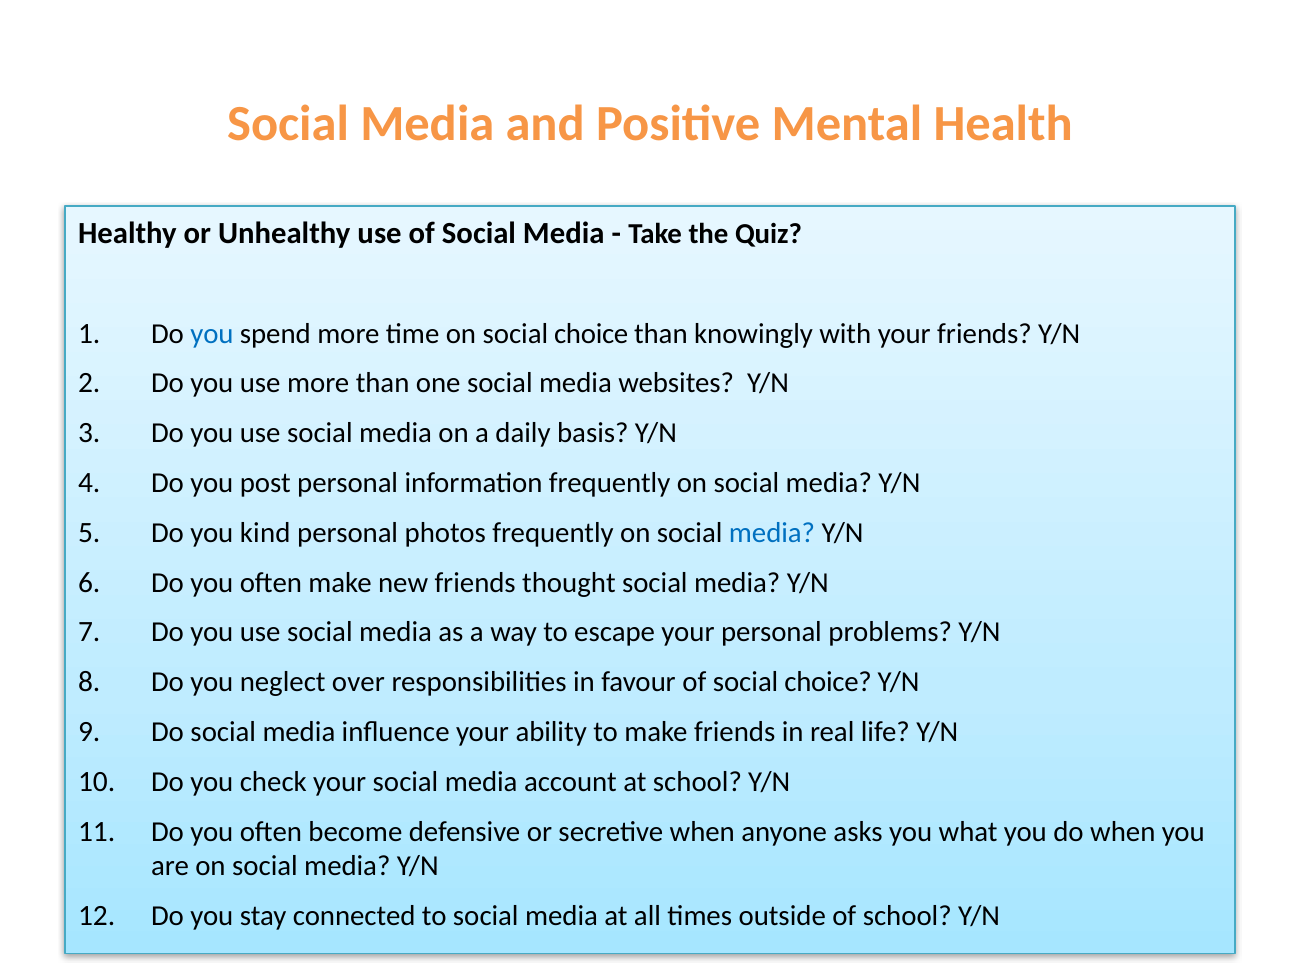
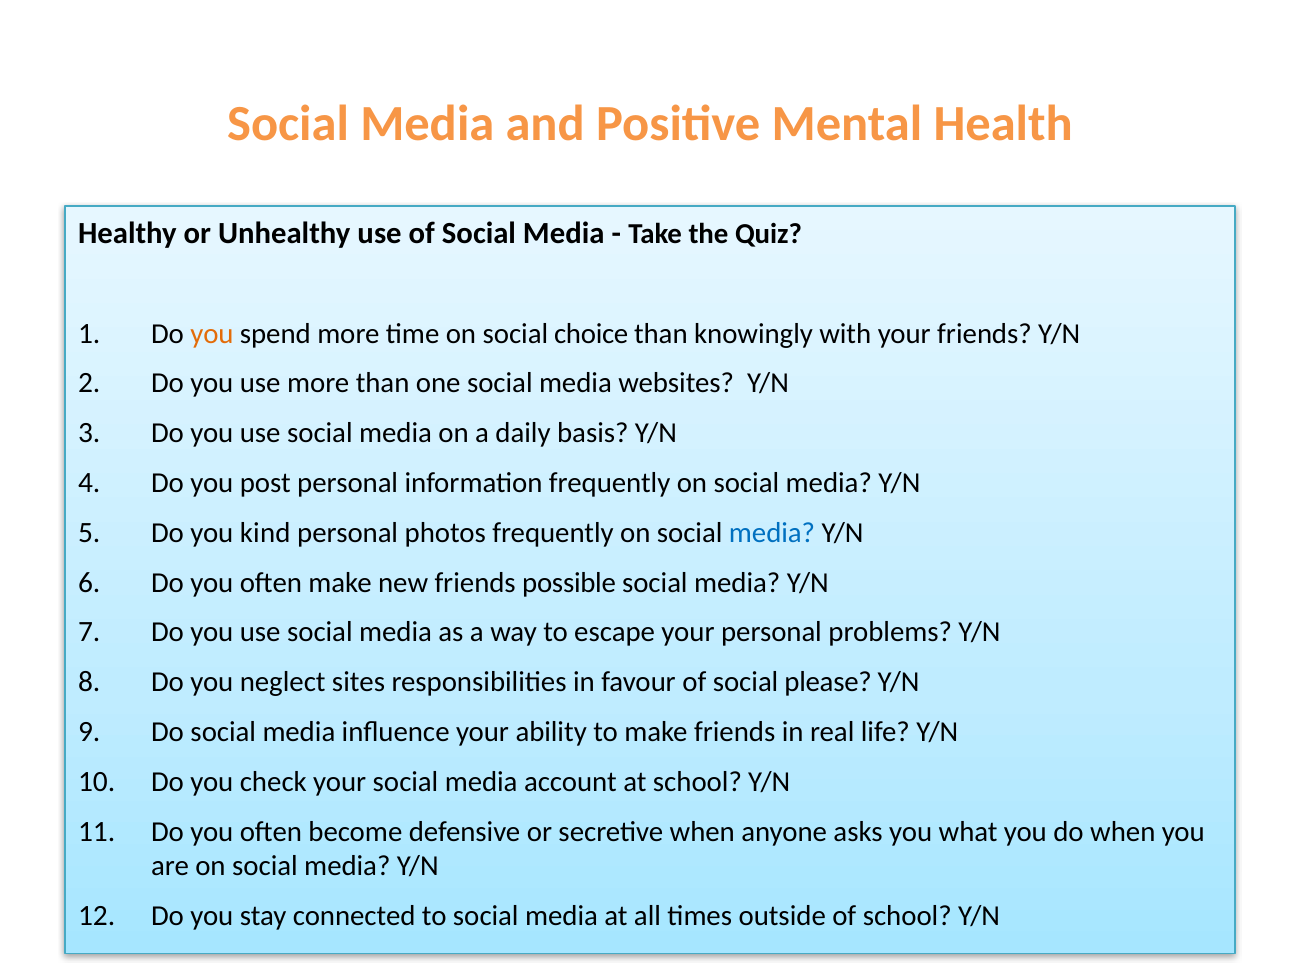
you at (212, 333) colour: blue -> orange
thought: thought -> possible
over: over -> sites
of social choice: choice -> please
